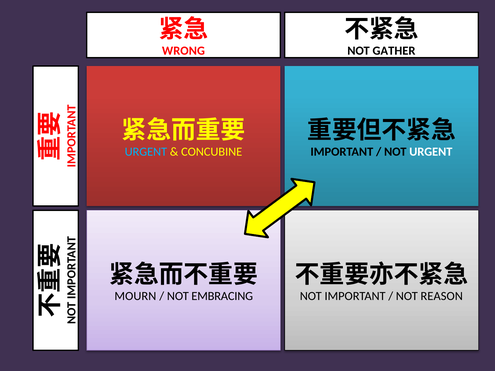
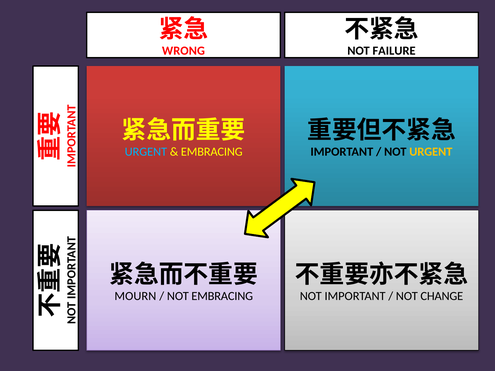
GATHER: GATHER -> FAILURE
CONCUBINE at (212, 152): CONCUBINE -> EMBRACING
URGENT at (431, 152) colour: white -> yellow
REASON: REASON -> CHANGE
